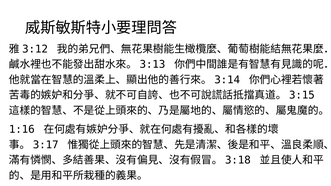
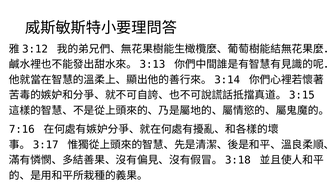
1:16: 1:16 -> 7:16
